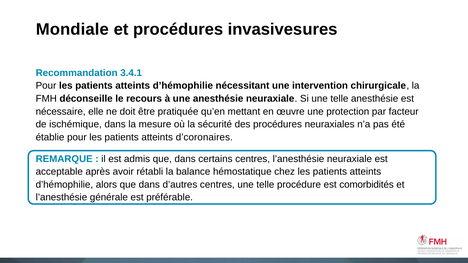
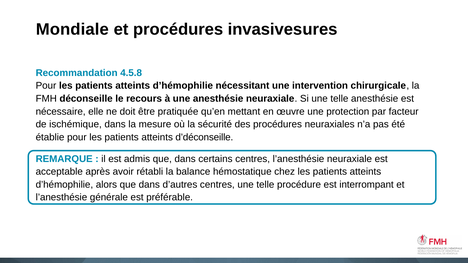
3.4.1: 3.4.1 -> 4.5.8
d’coronaires: d’coronaires -> d’déconseille
comorbidités: comorbidités -> interrompant
